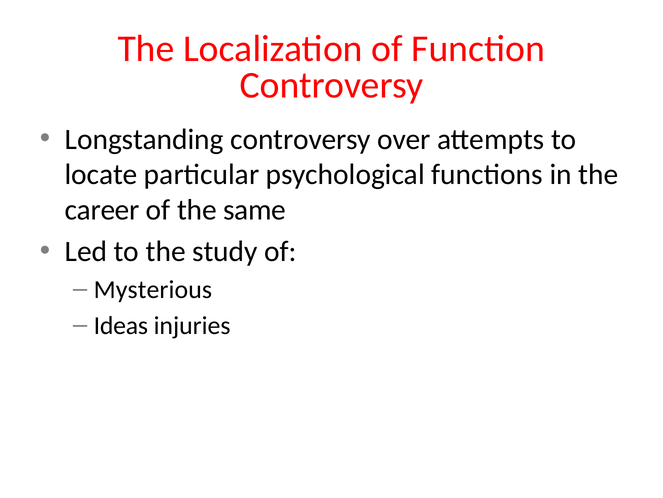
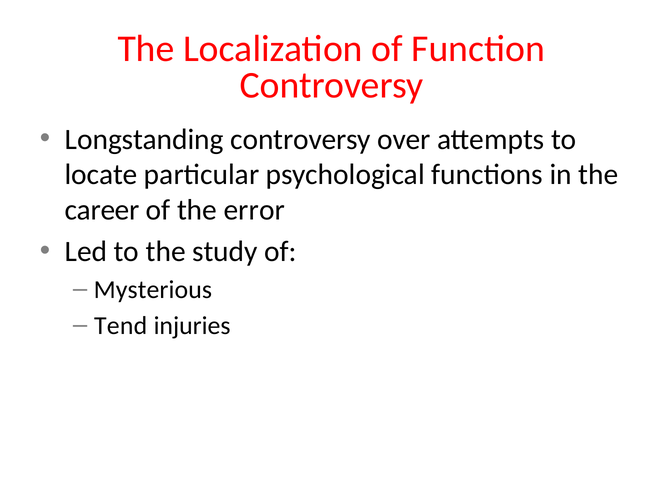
same: same -> error
Ideas: Ideas -> Tend
